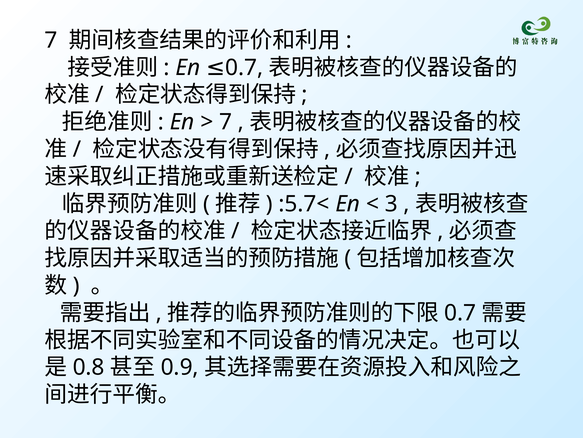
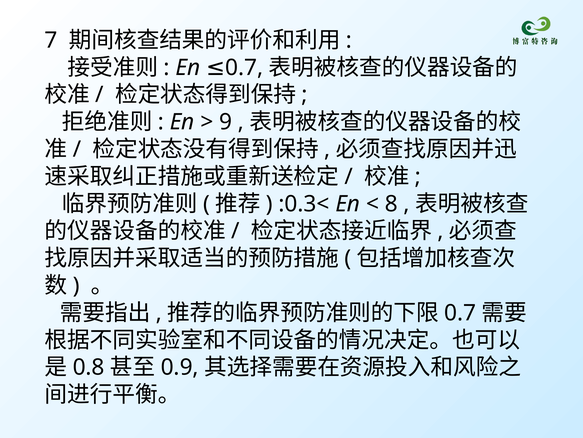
7 at (226, 122): 7 -> 9
:5.7<: :5.7< -> :0.3<
3: 3 -> 8
